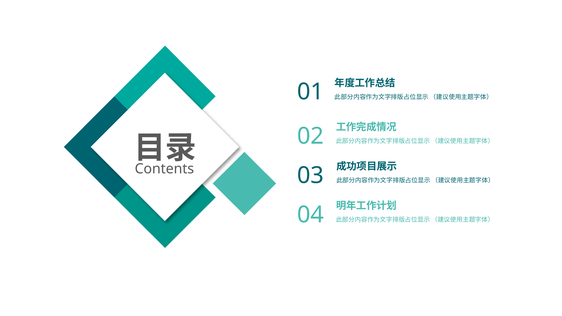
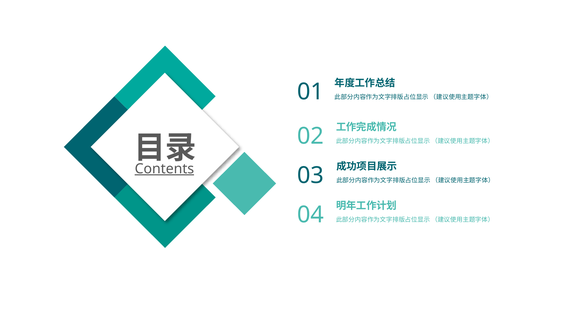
Contents underline: none -> present
